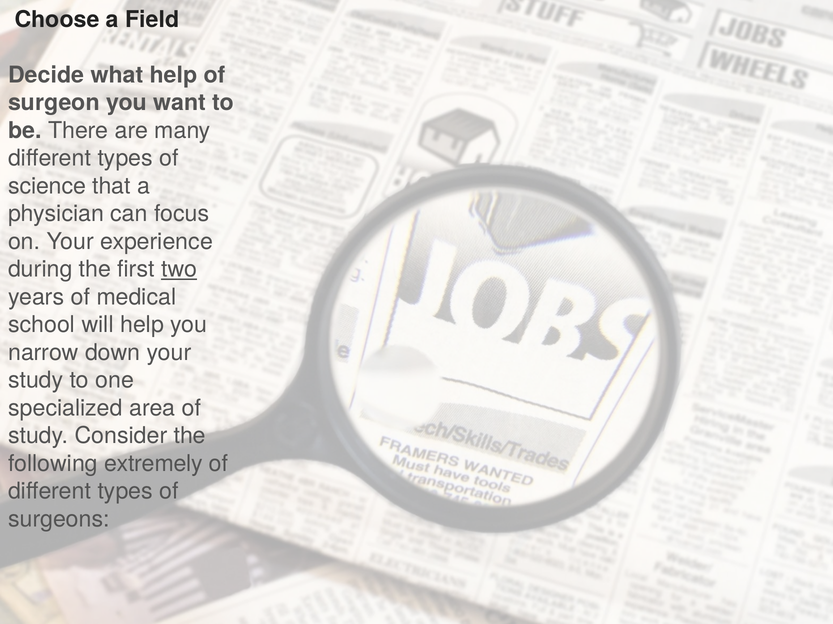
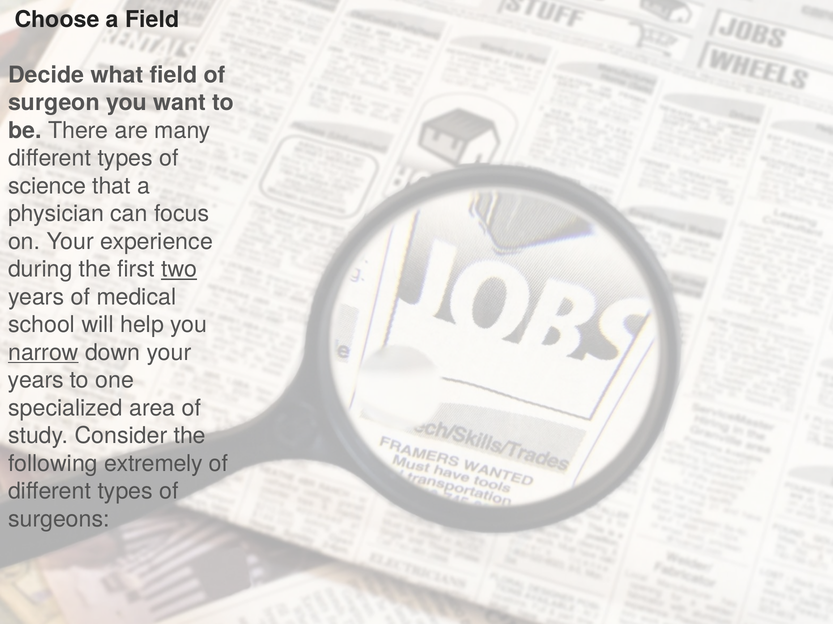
what help: help -> field
narrow underline: none -> present
study at (36, 381): study -> years
